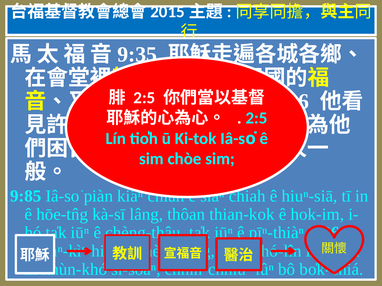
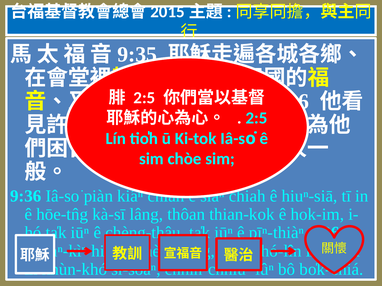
9:85 at (26, 196): 9:85 -> 9:36
